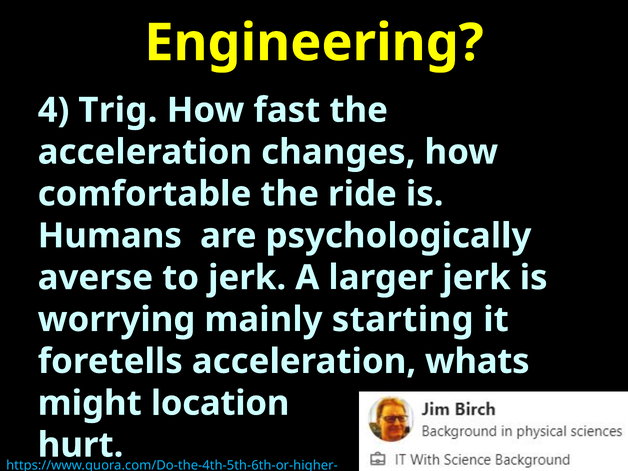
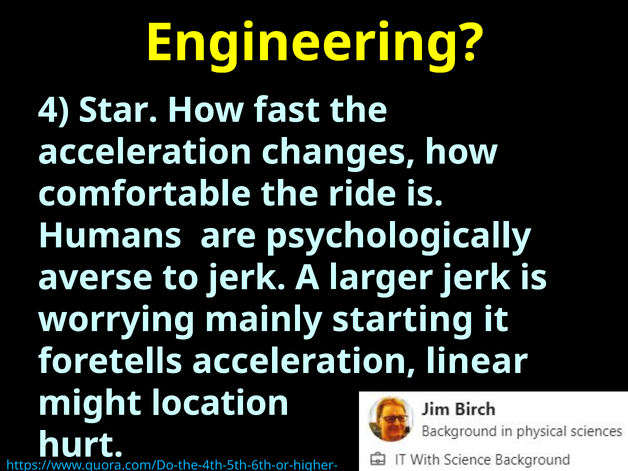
Trig: Trig -> Star
whats: whats -> linear
